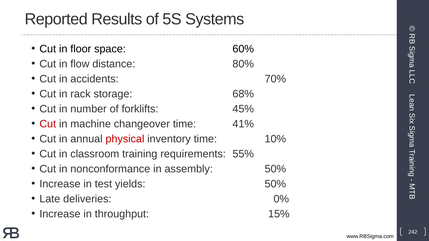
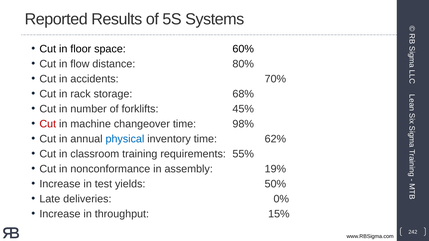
41%: 41% -> 98%
physical colour: red -> blue
10%: 10% -> 62%
assembly 50%: 50% -> 19%
